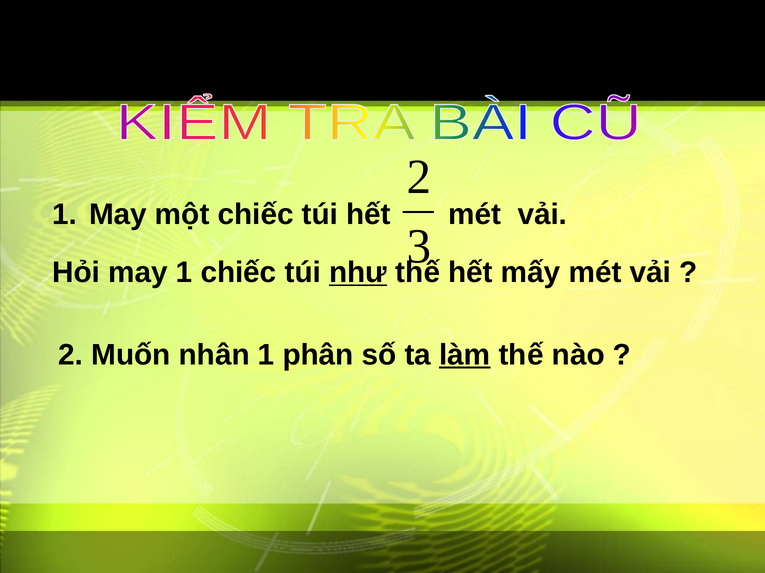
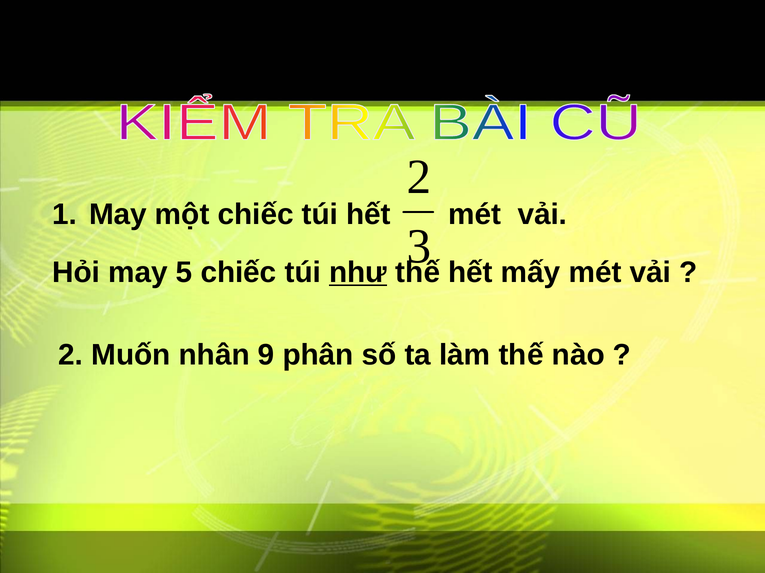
may 1: 1 -> 5
nhân 1: 1 -> 9
làm underline: present -> none
